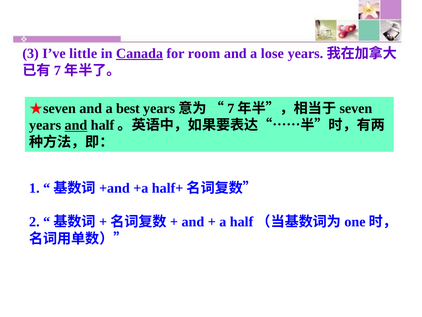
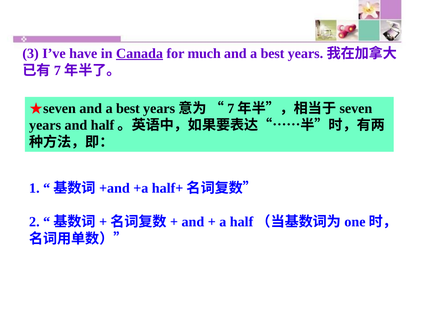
little: little -> have
room: room -> much
lose at (272, 53): lose -> best
and at (76, 125) underline: present -> none
